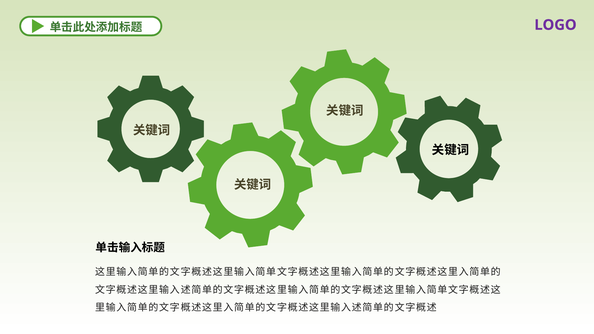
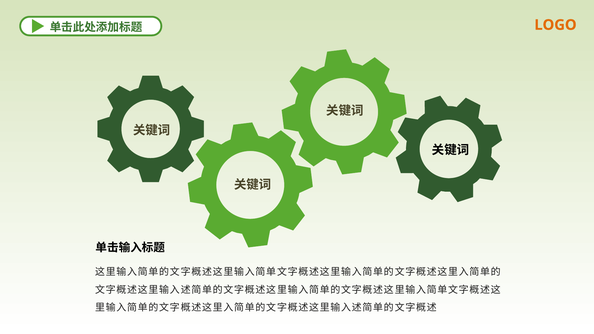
LOGO colour: purple -> orange
